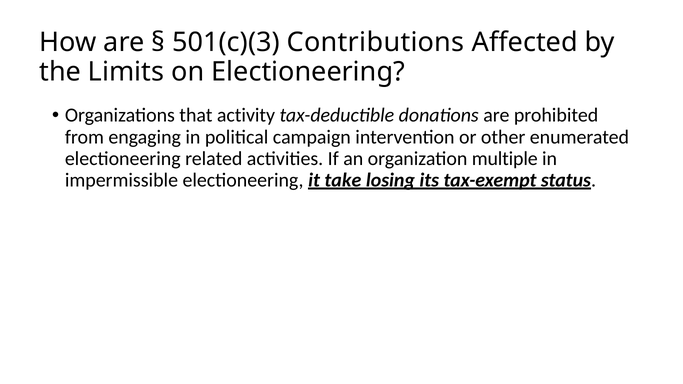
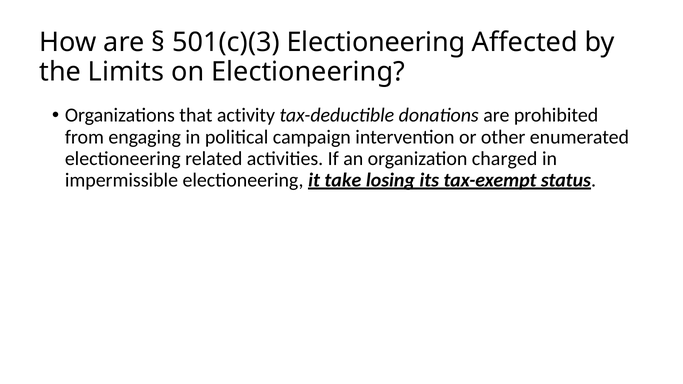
501(c)(3 Contributions: Contributions -> Electioneering
multiple: multiple -> charged
